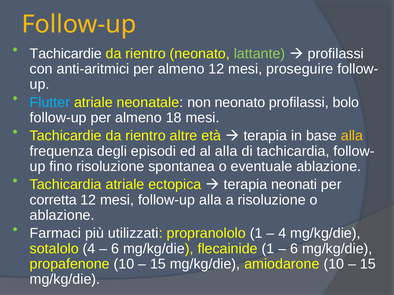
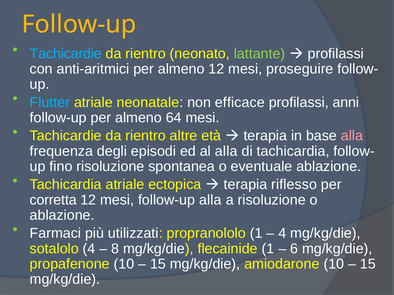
Tachicardie at (66, 54) colour: white -> light blue
non neonato: neonato -> efficace
bolo: bolo -> anni
18: 18 -> 64
alla at (352, 136) colour: yellow -> pink
neonati: neonati -> riflesso
6 at (115, 249): 6 -> 8
